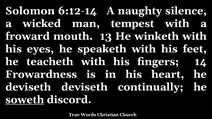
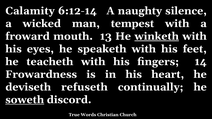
Solomon: Solomon -> Calamity
winketh underline: none -> present
deviseth deviseth: deviseth -> refuseth
